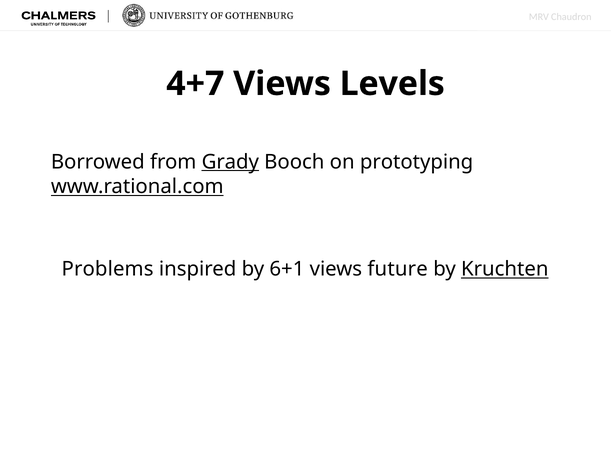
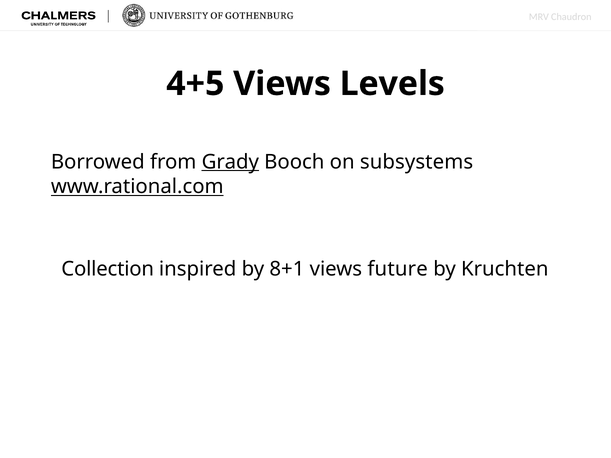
4+7: 4+7 -> 4+5
prototyping: prototyping -> subsystems
Problems: Problems -> Collection
6+1: 6+1 -> 8+1
Kruchten underline: present -> none
